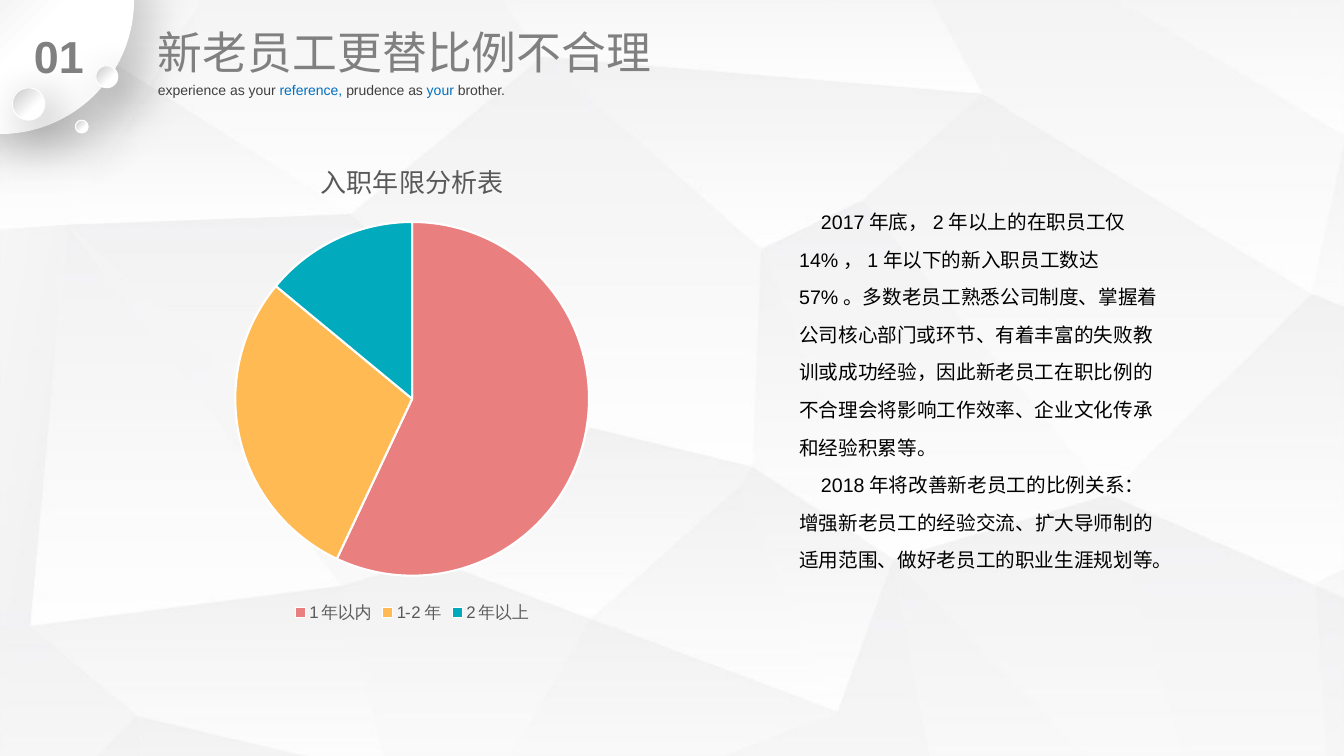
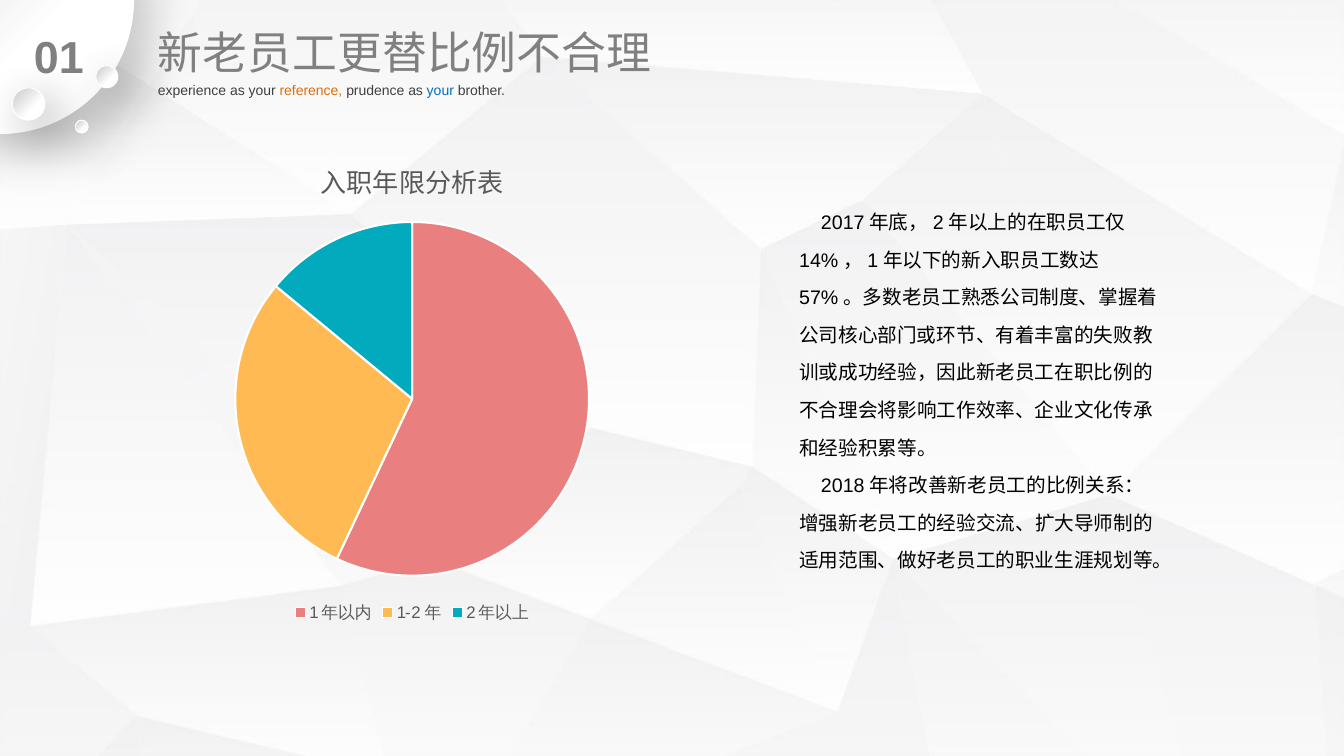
reference colour: blue -> orange
